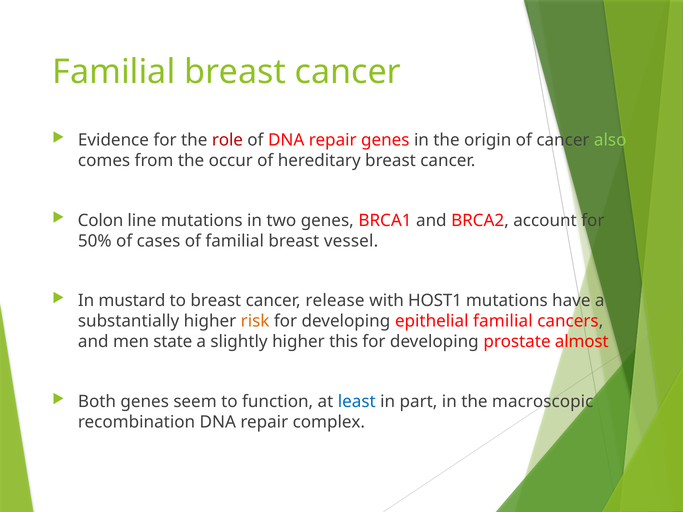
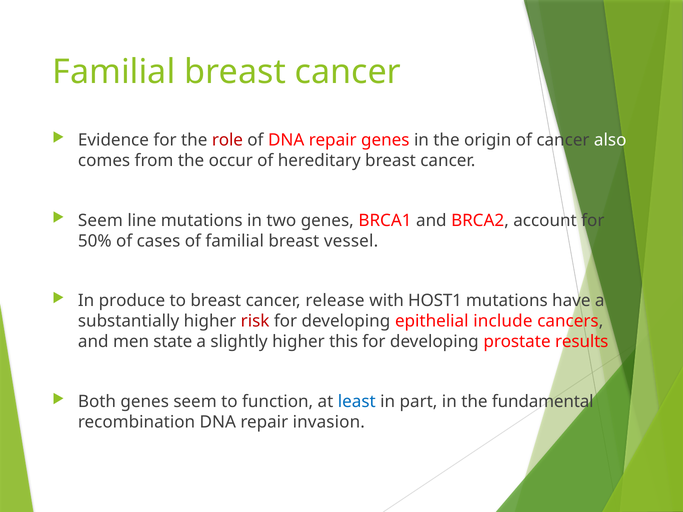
also colour: light green -> white
Colon at (101, 221): Colon -> Seem
mustard: mustard -> produce
risk colour: orange -> red
epithelial familial: familial -> include
almost: almost -> results
macroscopic: macroscopic -> fundamental
complex: complex -> invasion
